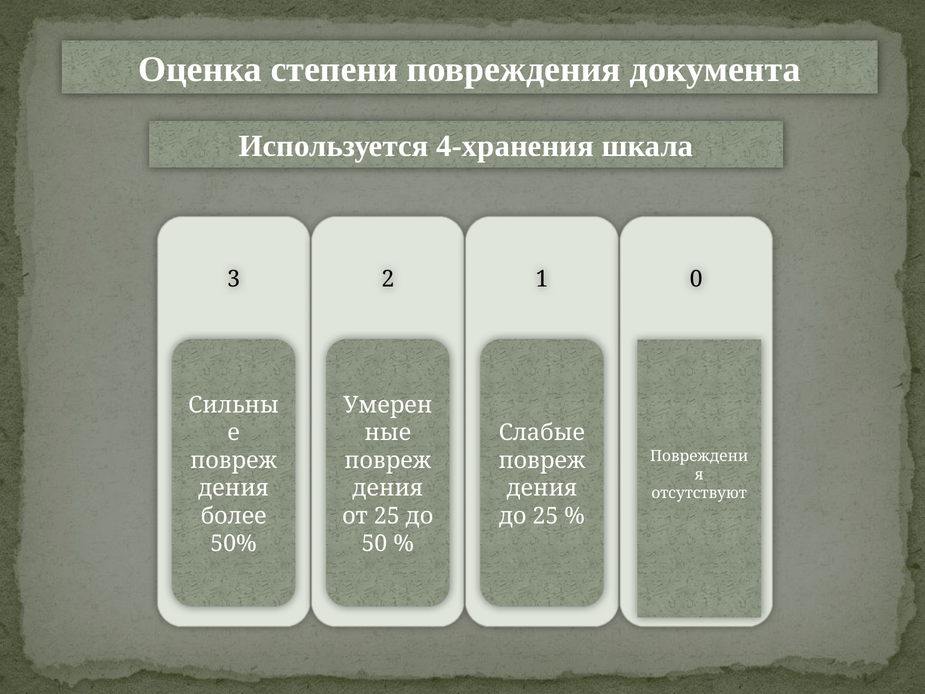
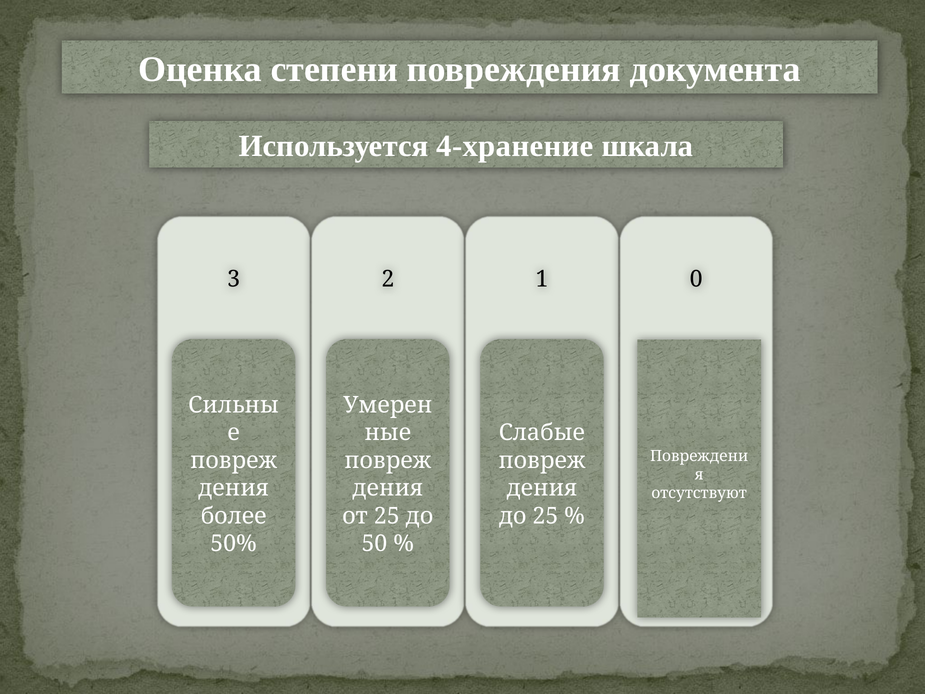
4-хранения: 4-хранения -> 4-хранение
